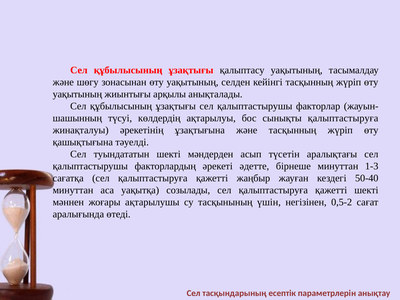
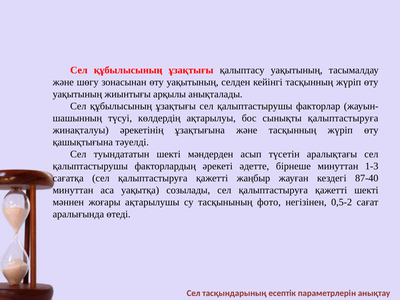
50-40: 50-40 -> 87-40
үшін: үшін -> фото
